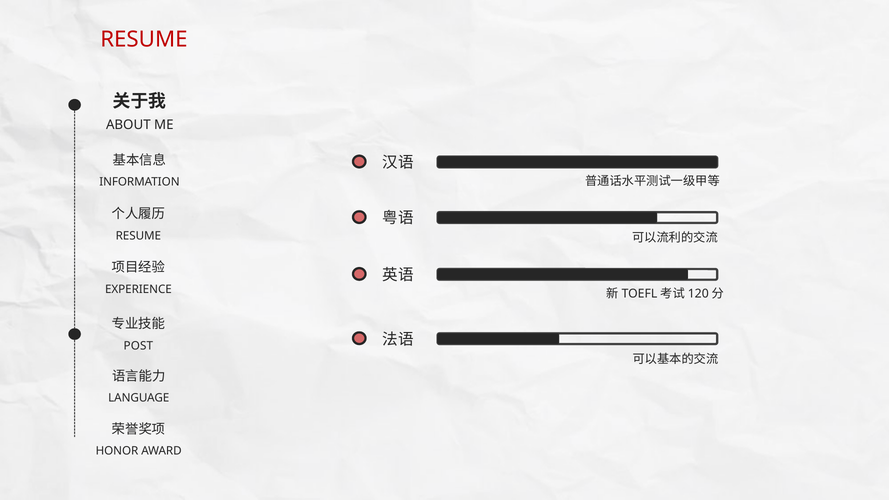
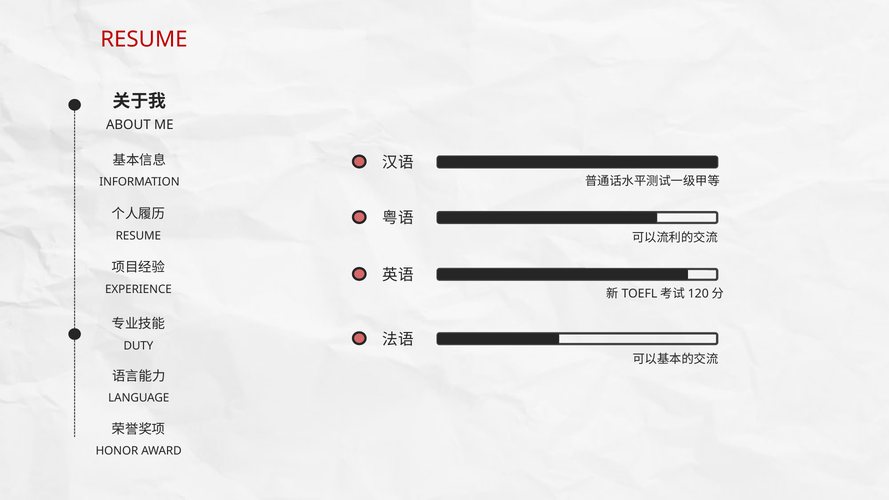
POST: POST -> DUTY
